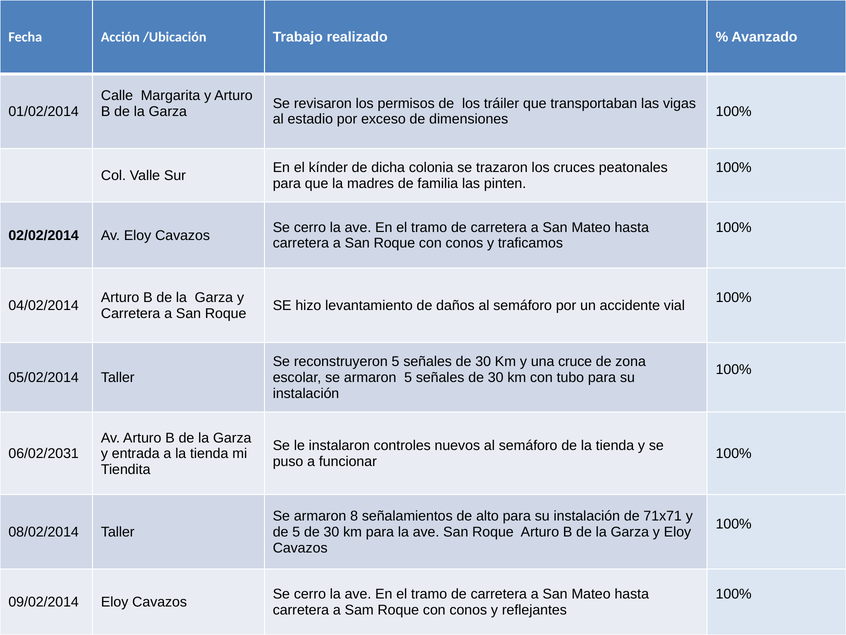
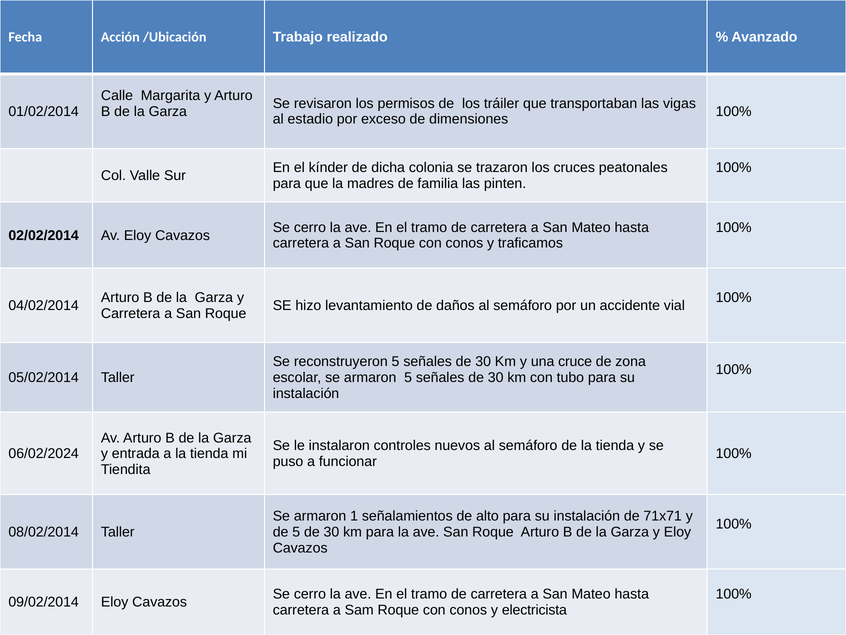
06/02/2031: 06/02/2031 -> 06/02/2024
8: 8 -> 1
reflejantes: reflejantes -> electricista
